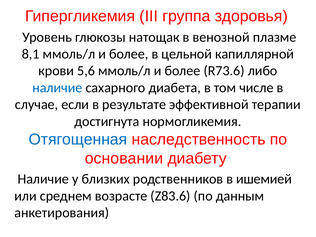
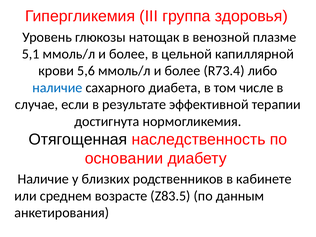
8,1: 8,1 -> 5,1
R73.6: R73.6 -> R73.4
Отягощенная colour: blue -> black
ишемией: ишемией -> кабинете
Z83.6: Z83.6 -> Z83.5
